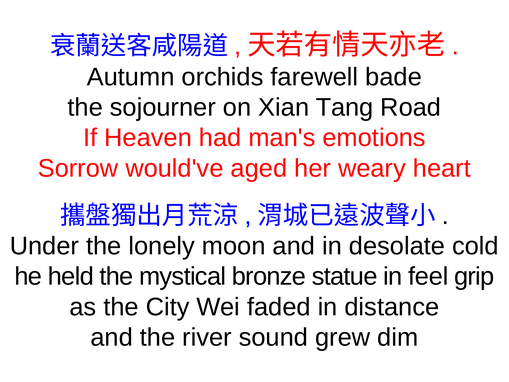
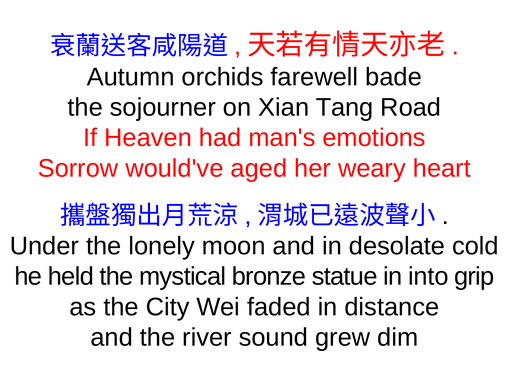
feel: feel -> into
